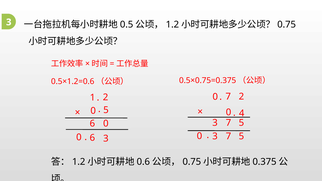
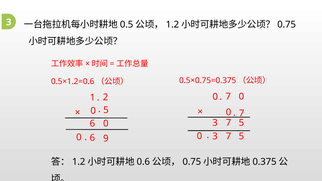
7 2: 2 -> 0
0 4: 4 -> 7
0 3: 3 -> 9
